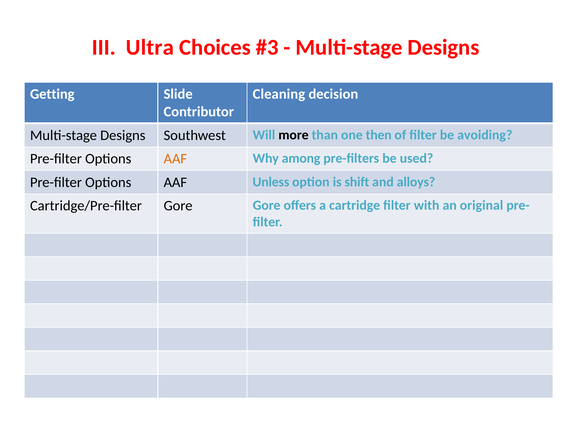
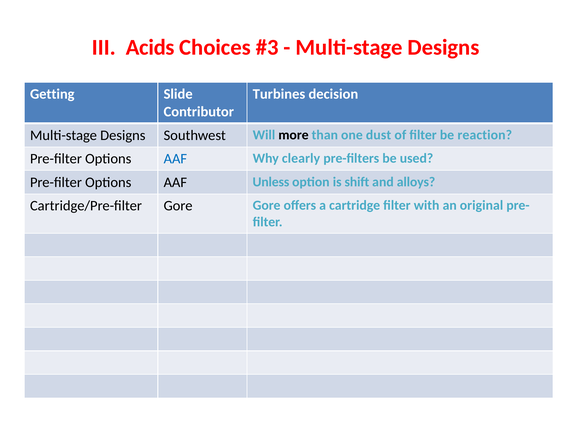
Ultra: Ultra -> Acids
Cleaning: Cleaning -> Turbines
then: then -> dust
avoiding: avoiding -> reaction
AAF at (175, 159) colour: orange -> blue
among: among -> clearly
